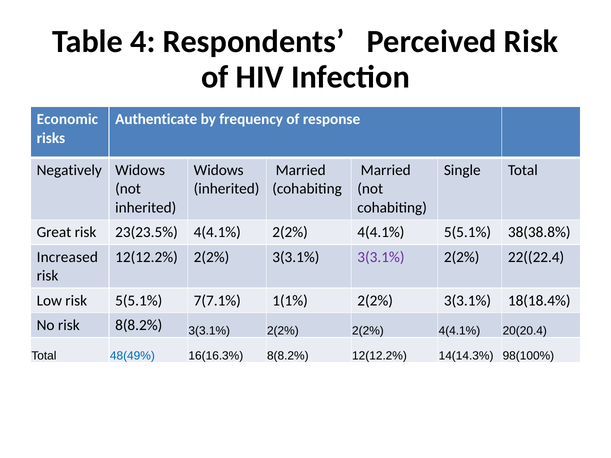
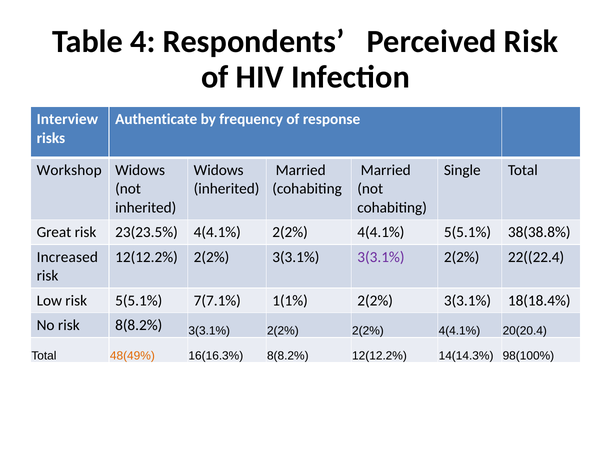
Economic: Economic -> Interview
Negatively: Negatively -> Workshop
48(49% colour: blue -> orange
